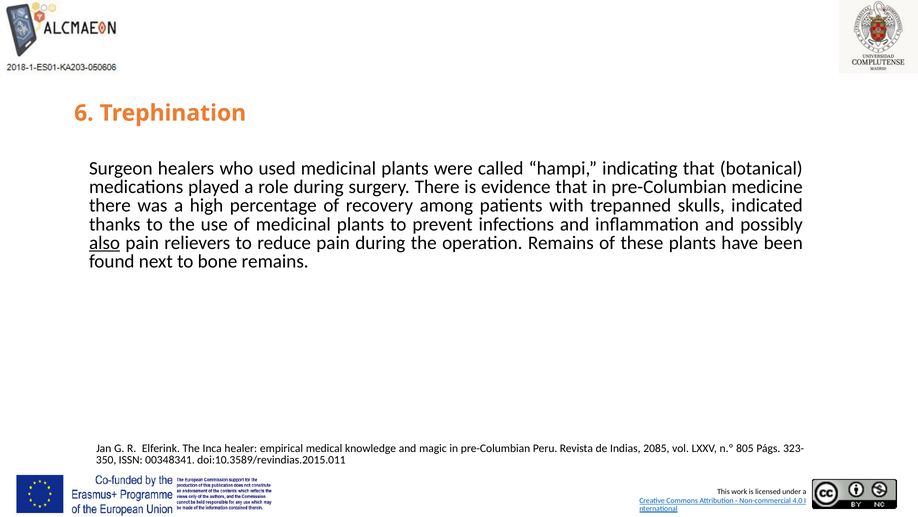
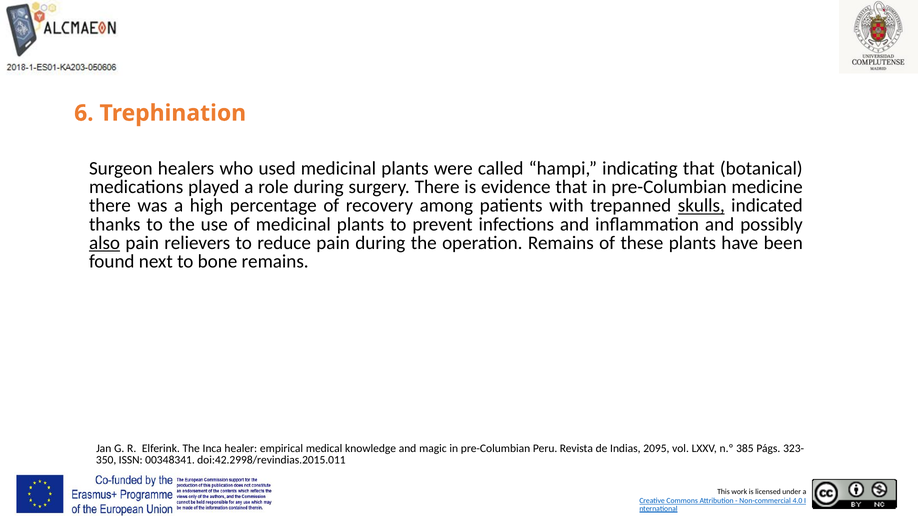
skulls underline: none -> present
2085: 2085 -> 2095
805: 805 -> 385
doi:10.3589/revindias.2015.011: doi:10.3589/revindias.2015.011 -> doi:42.2998/revindias.2015.011
